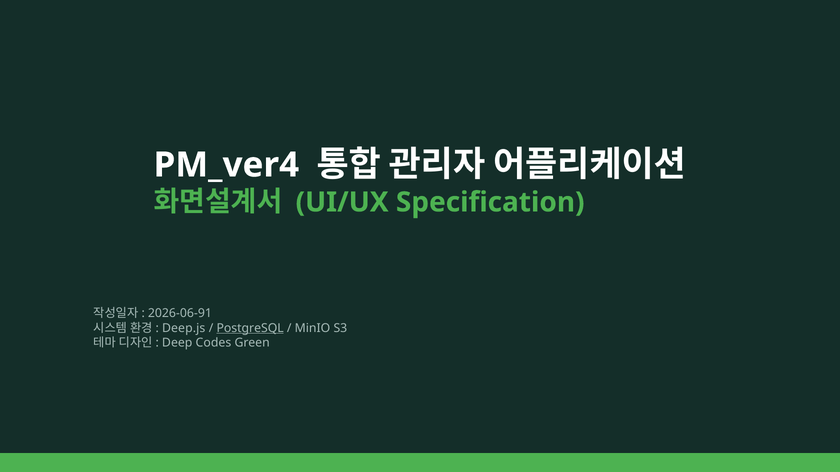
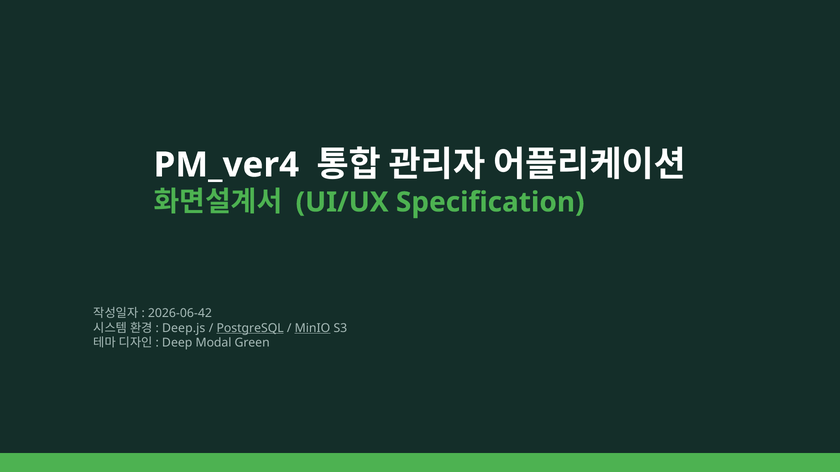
2026-06-91: 2026-06-91 -> 2026-06-42
MinIO underline: none -> present
Codes: Codes -> Modal
